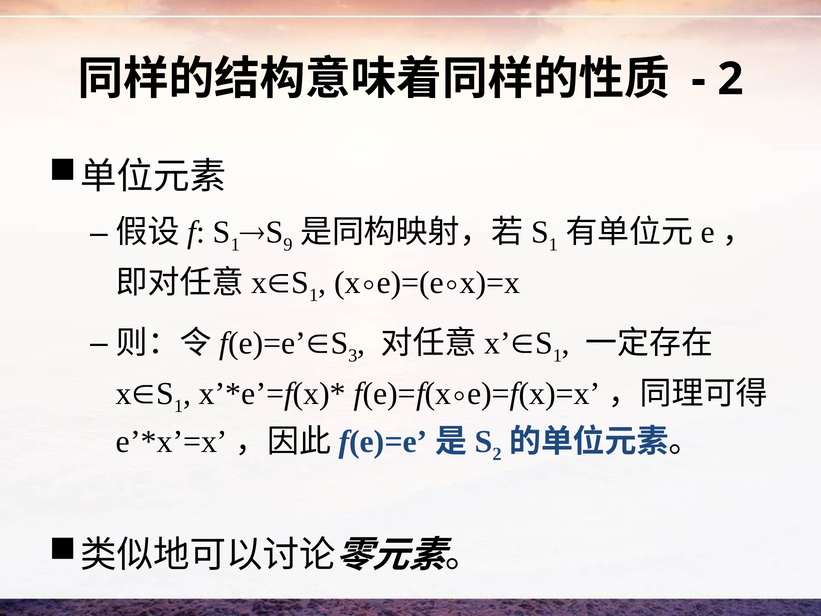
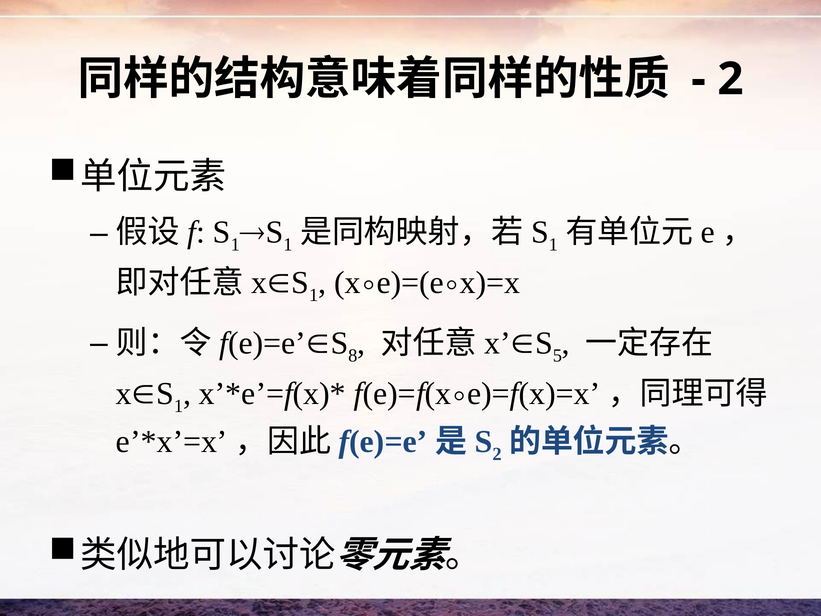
9 at (288, 244): 9 -> 1
3: 3 -> 8
1 at (557, 355): 1 -> 5
